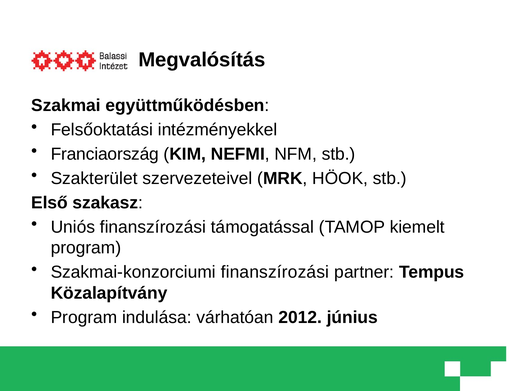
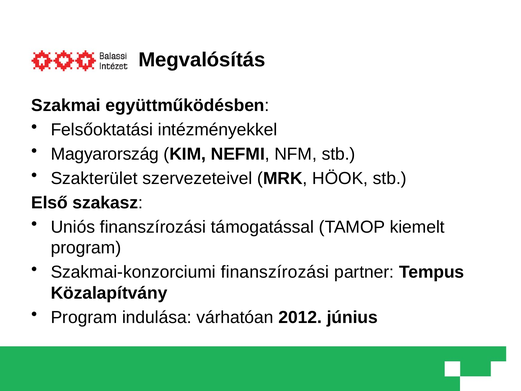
Franciaország: Franciaország -> Magyarország
